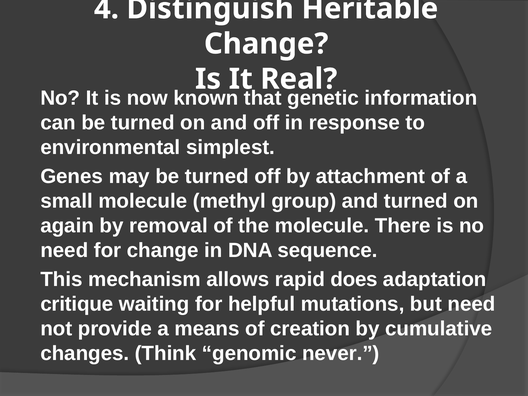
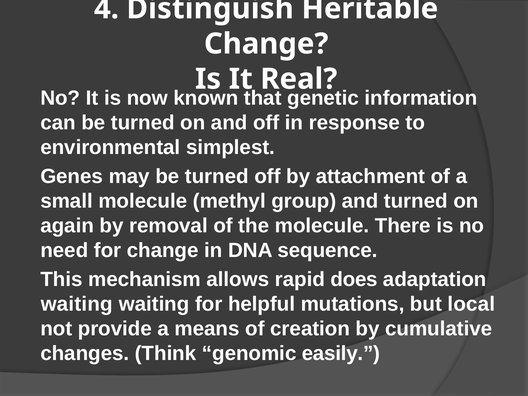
critique at (77, 304): critique -> waiting
but need: need -> local
never: never -> easily
